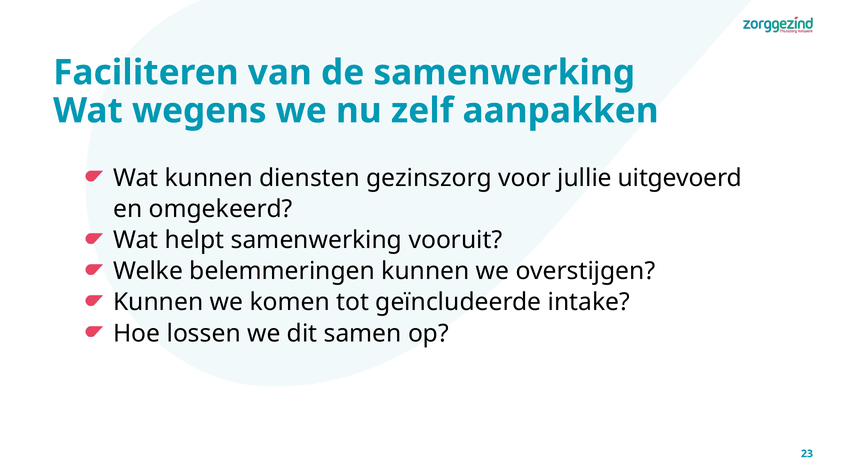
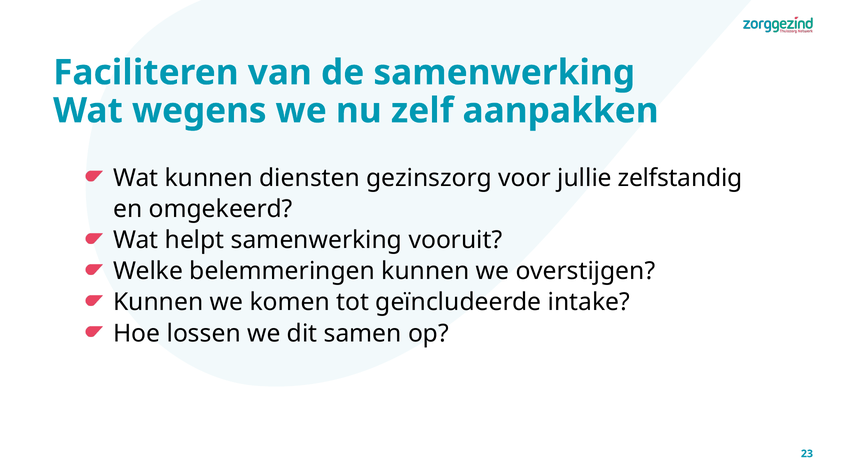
uitgevoerd: uitgevoerd -> zelfstandig
